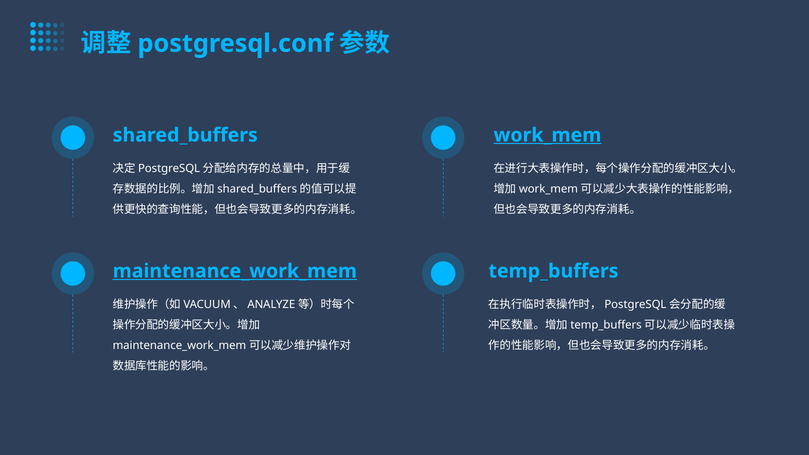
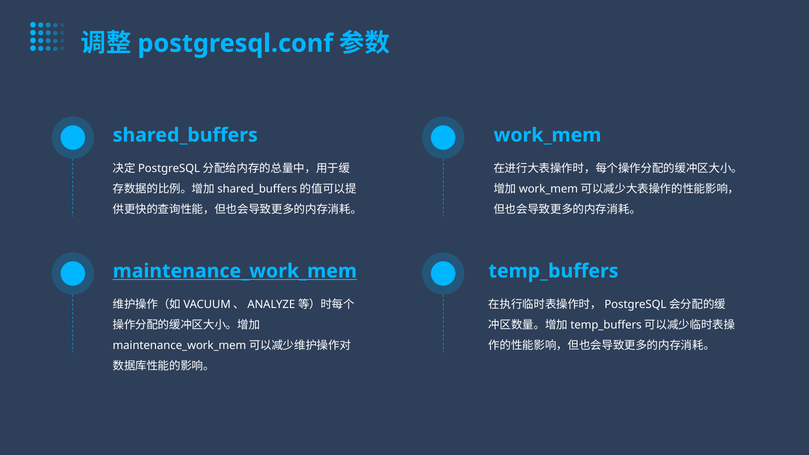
work_mem underline: present -> none
